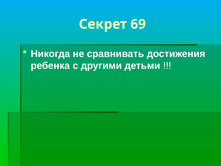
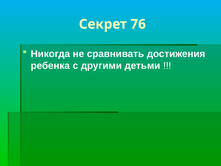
69: 69 -> 76
